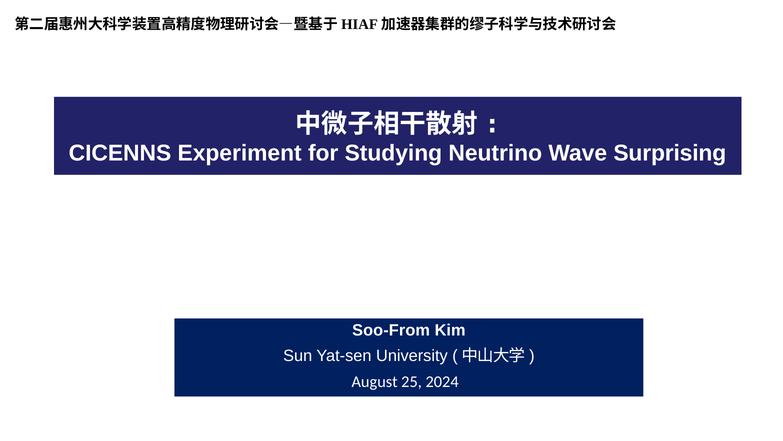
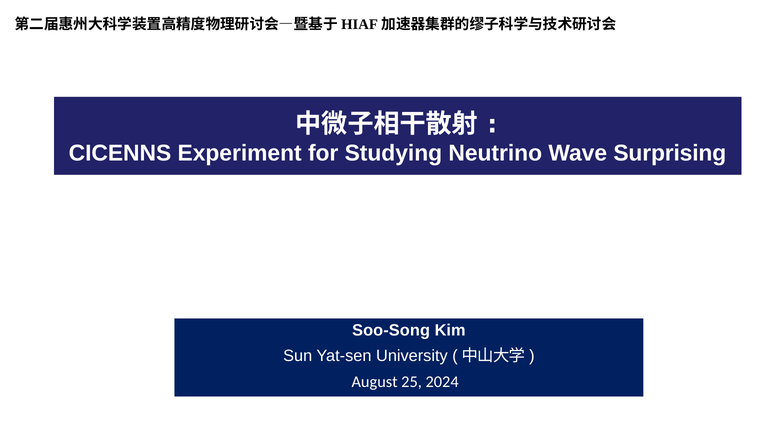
Soo-From: Soo-From -> Soo-Song
